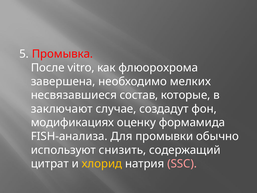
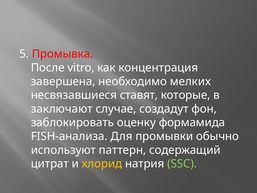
флюорохрома: флюорохрома -> концентрация
состав: состав -> ставят
модификациях: модификациях -> заблокировать
снизить: снизить -> паттерн
SSC colour: pink -> light green
